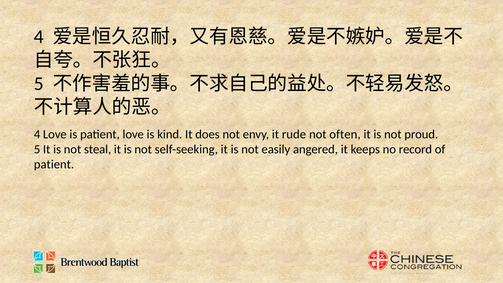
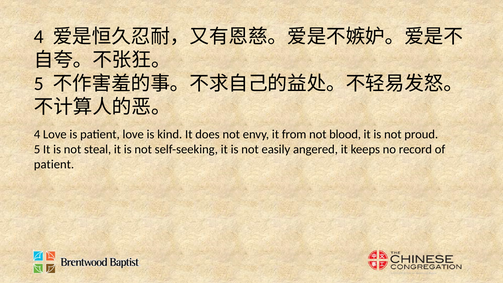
rude: rude -> from
often: often -> blood
